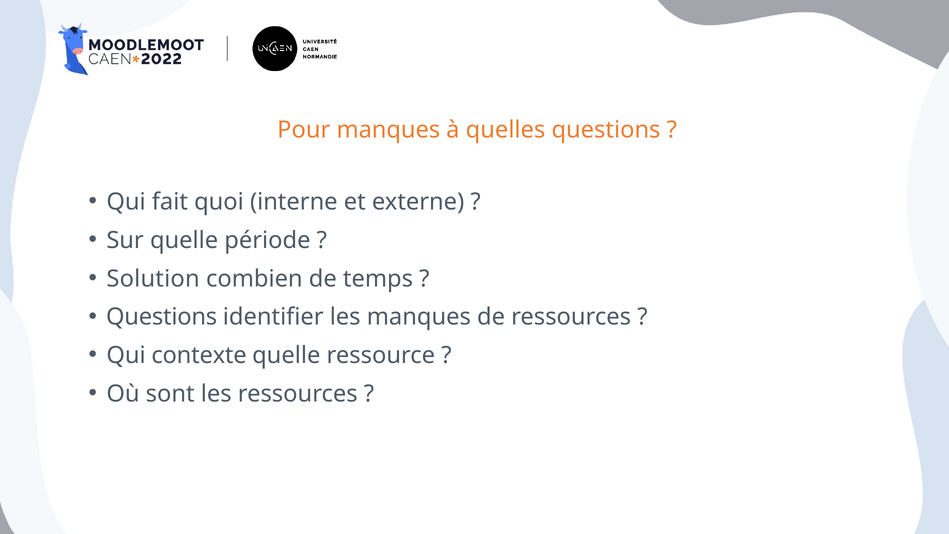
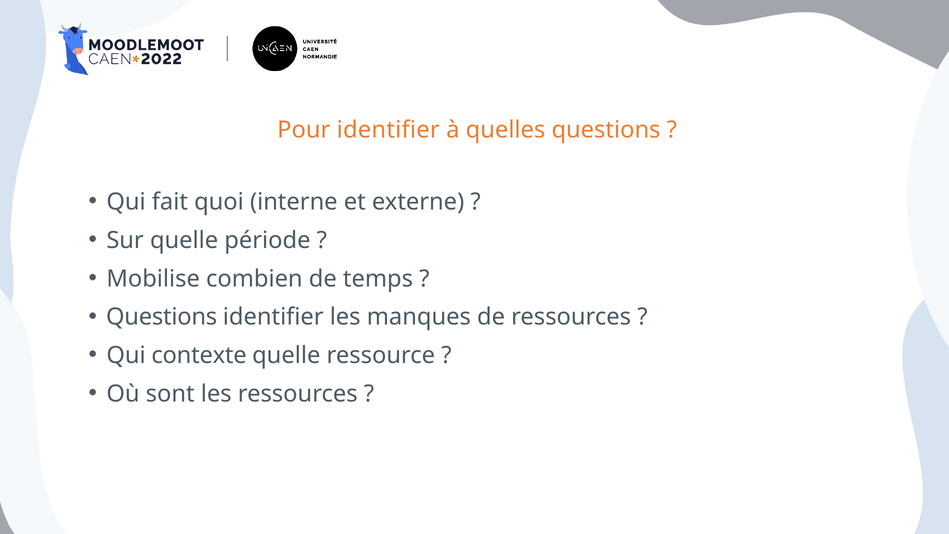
Pour manques: manques -> identifier
Solution: Solution -> Mobilise
